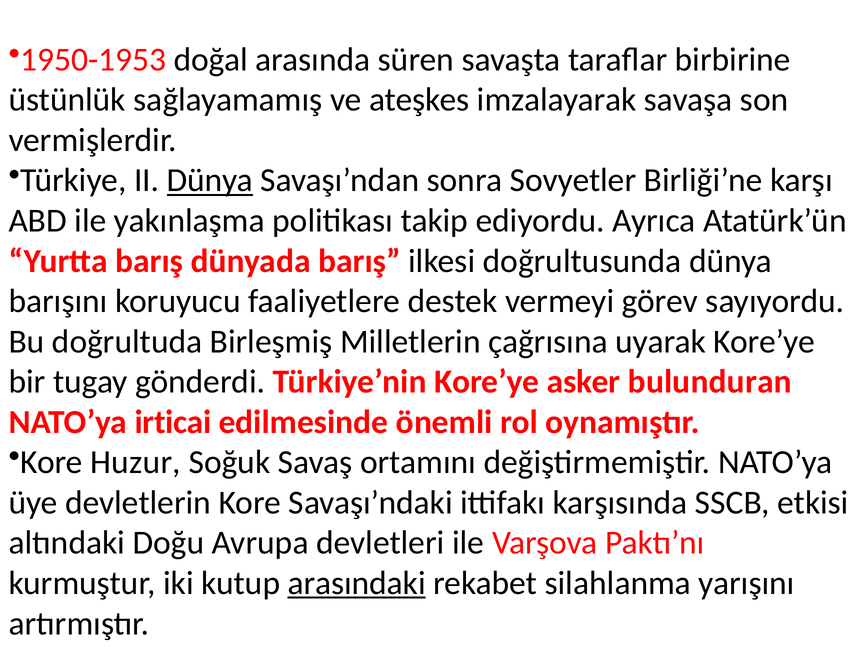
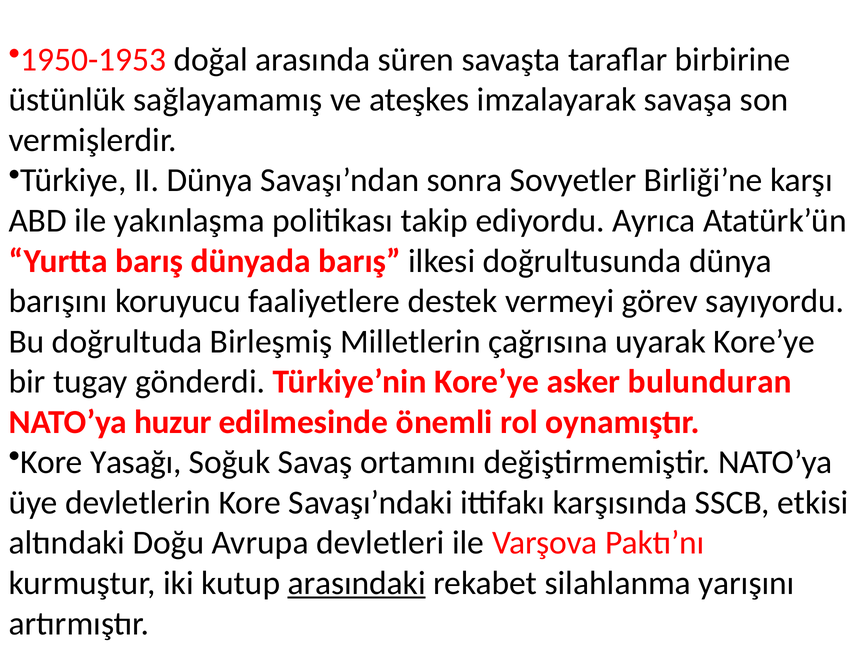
Dünya at (210, 180) underline: present -> none
irticai: irticai -> huzur
Huzur: Huzur -> Yasağı
